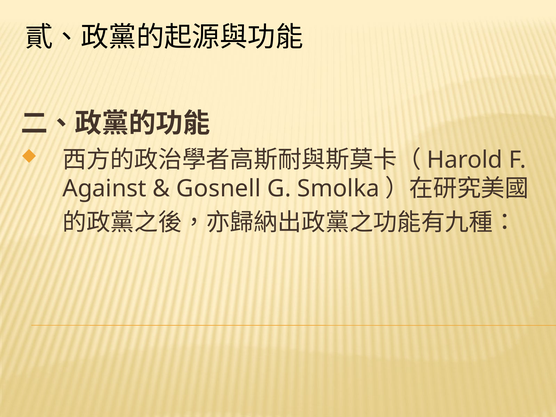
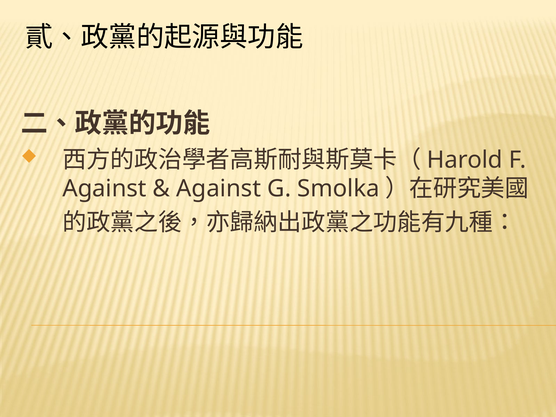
Gosnell at (219, 189): Gosnell -> Against
